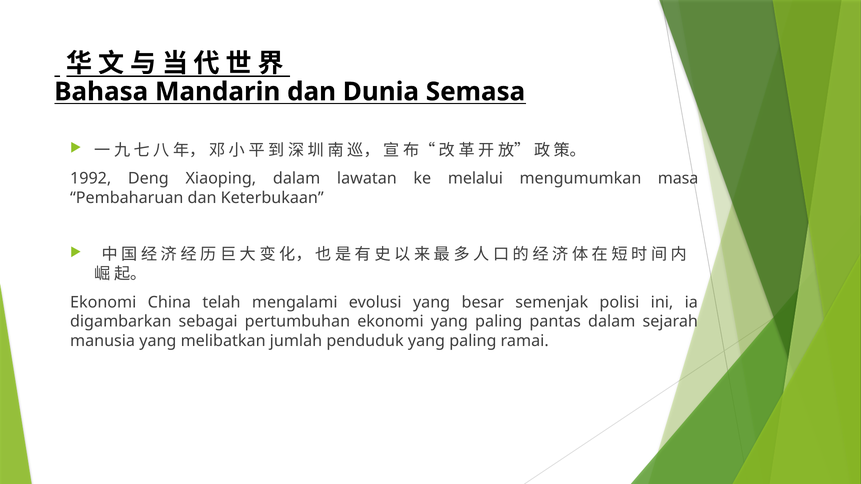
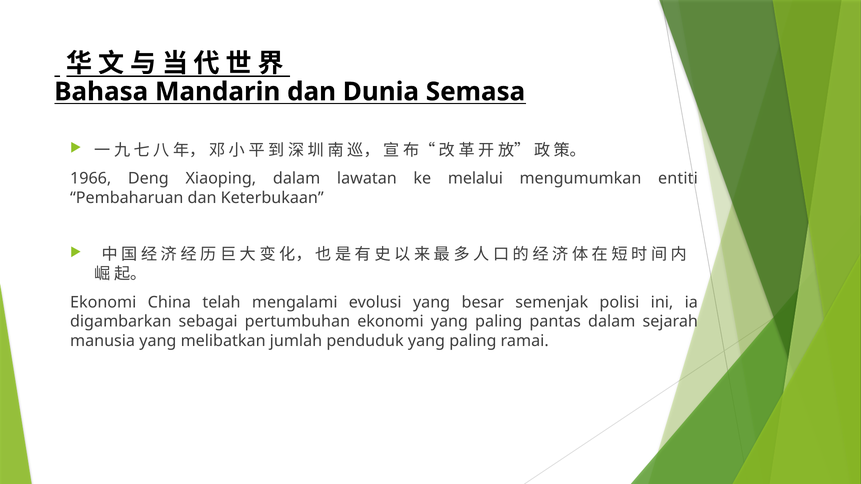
1992: 1992 -> 1966
masa: masa -> entiti
